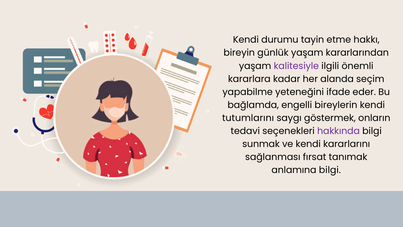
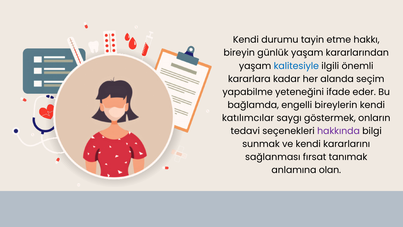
kalitesiyle colour: purple -> blue
tutumlarını: tutumlarını -> katılımcılar
anlamına bilgi: bilgi -> olan
